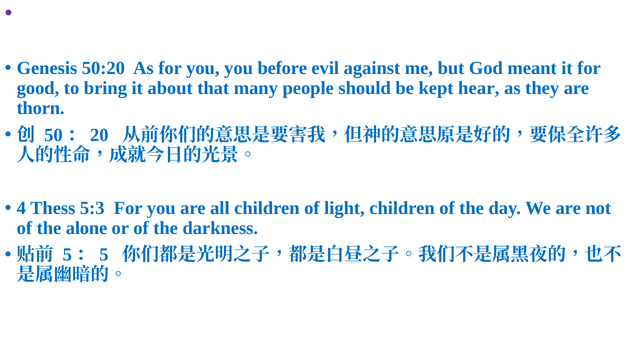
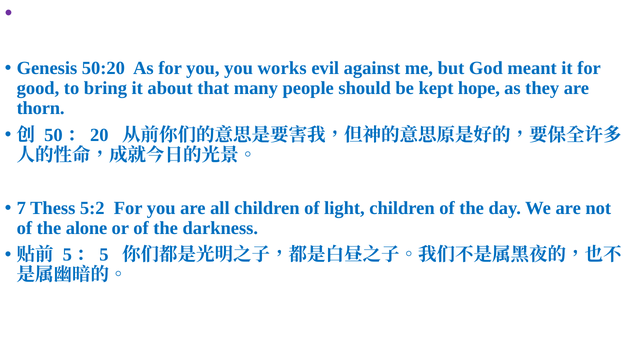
before: before -> works
hear: hear -> hope
4: 4 -> 7
5:3: 5:3 -> 5:2
